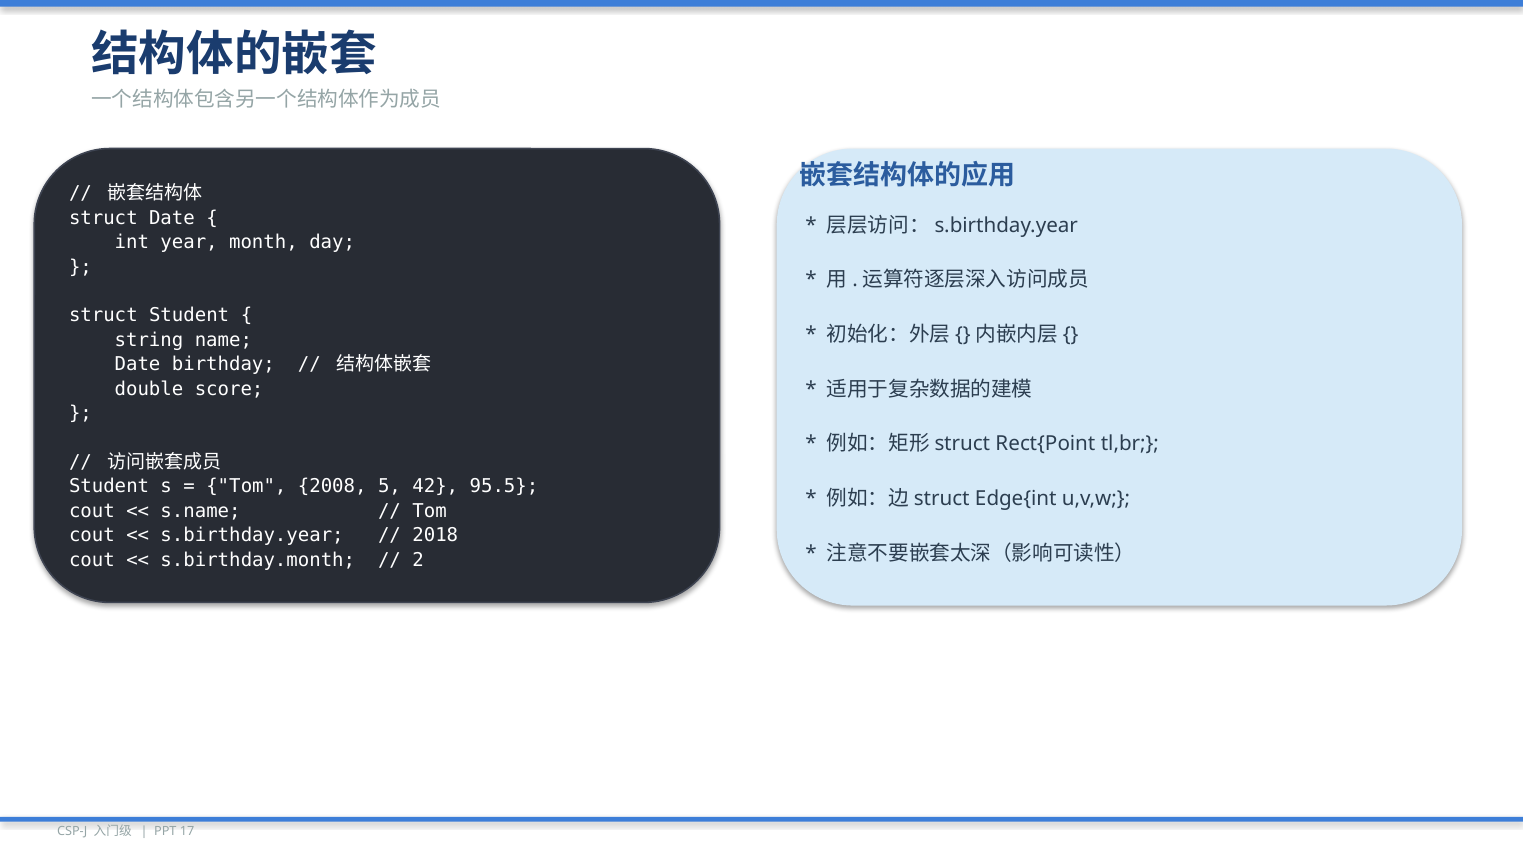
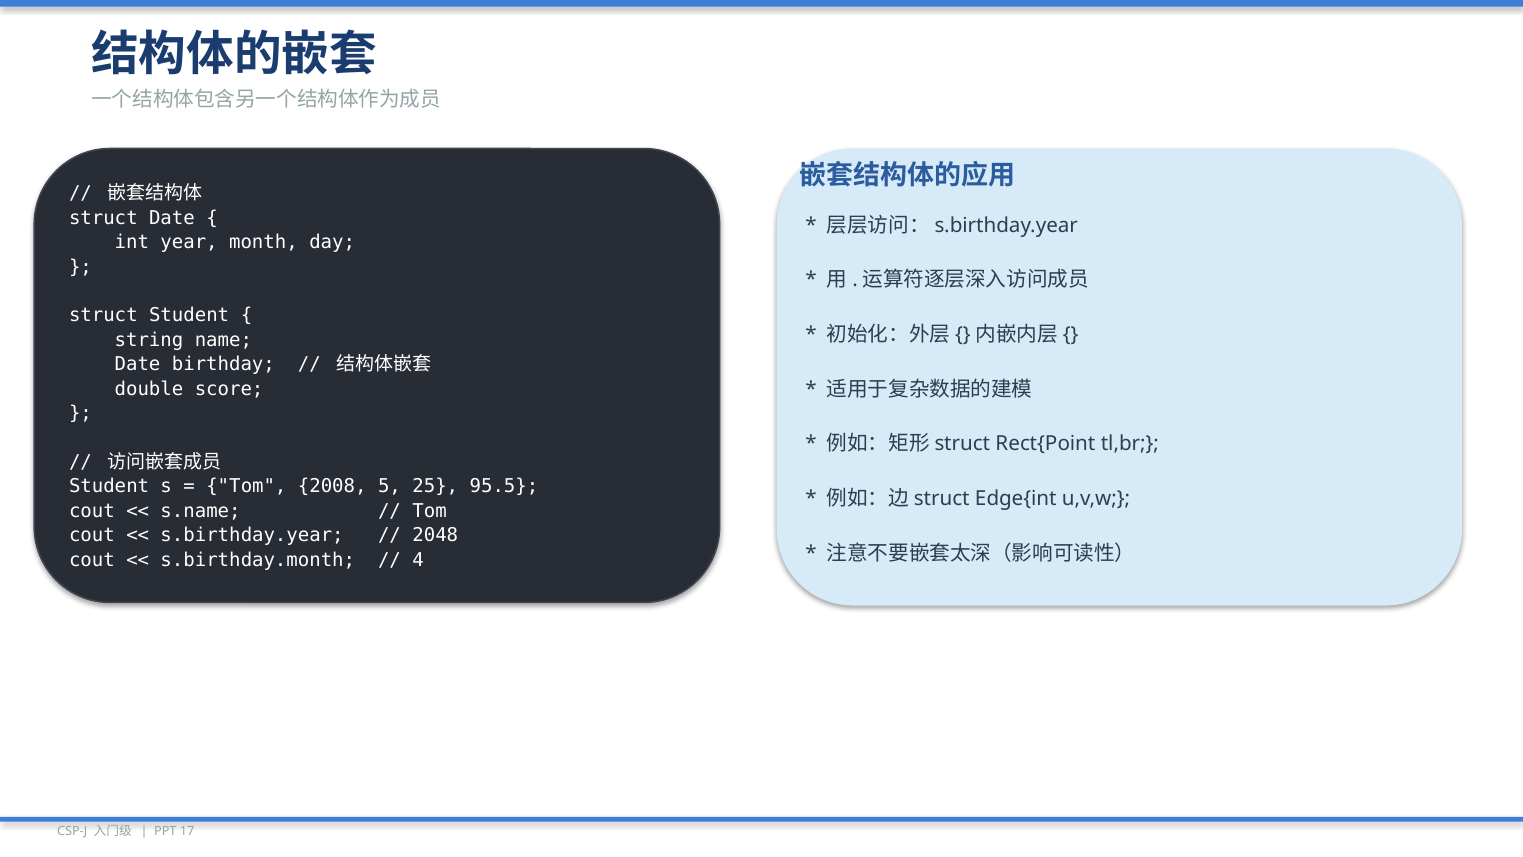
42: 42 -> 25
2018: 2018 -> 2048
2: 2 -> 4
